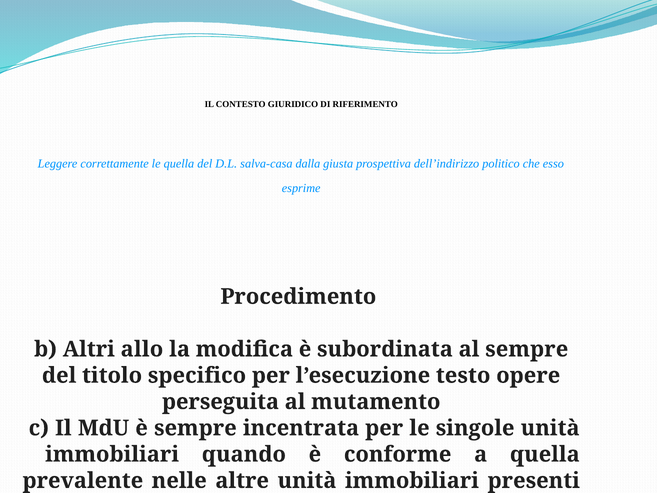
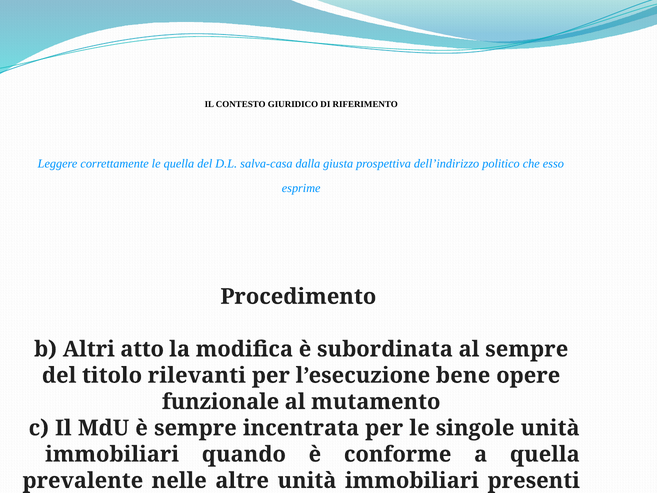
allo: allo -> atto
specifico: specifico -> rilevanti
testo: testo -> bene
perseguita: perseguita -> funzionale
